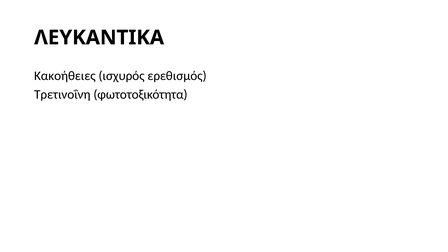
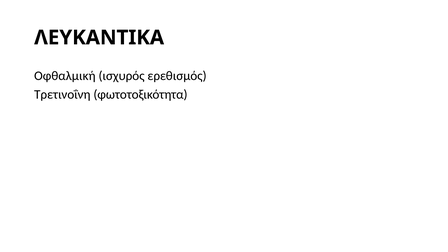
Κακοήθειες: Κακοήθειες -> Οφθαλμική
